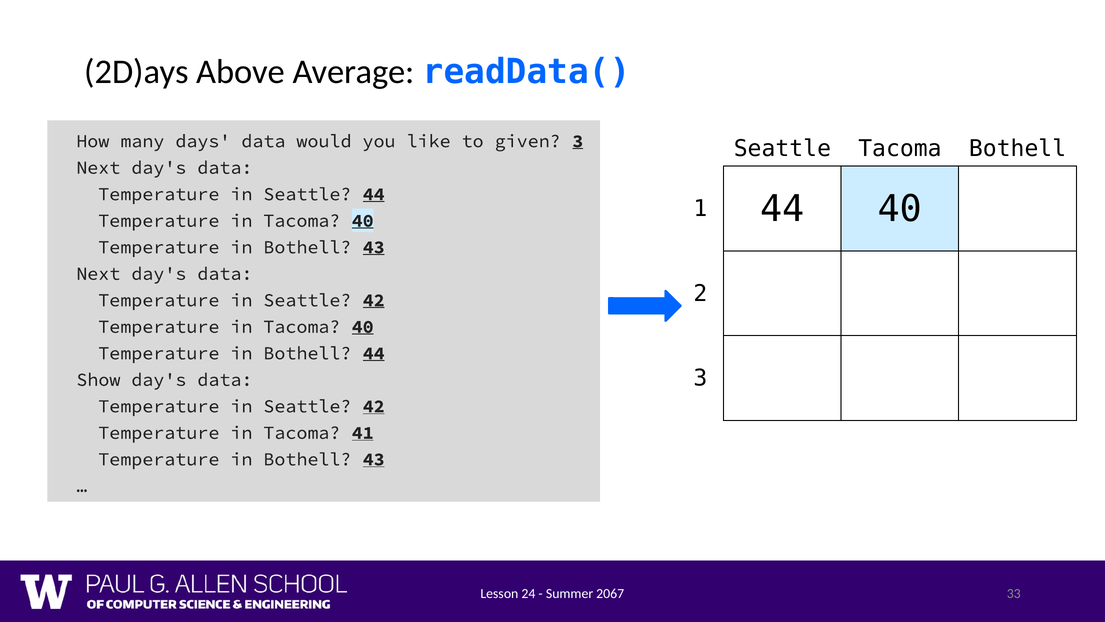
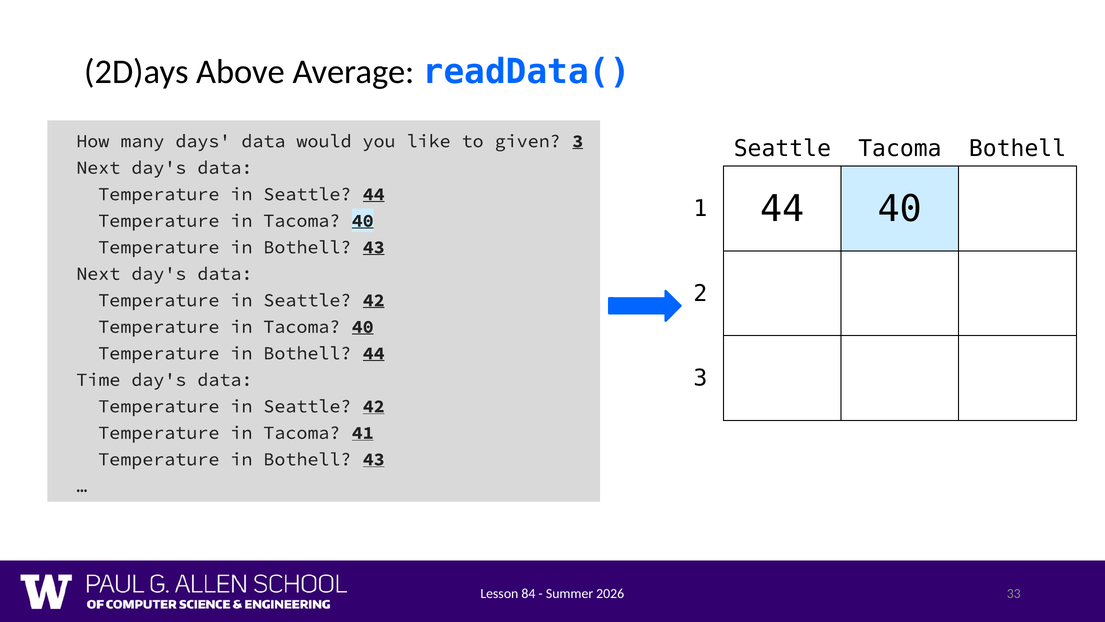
Show: Show -> Time
24: 24 -> 84
2067: 2067 -> 2026
